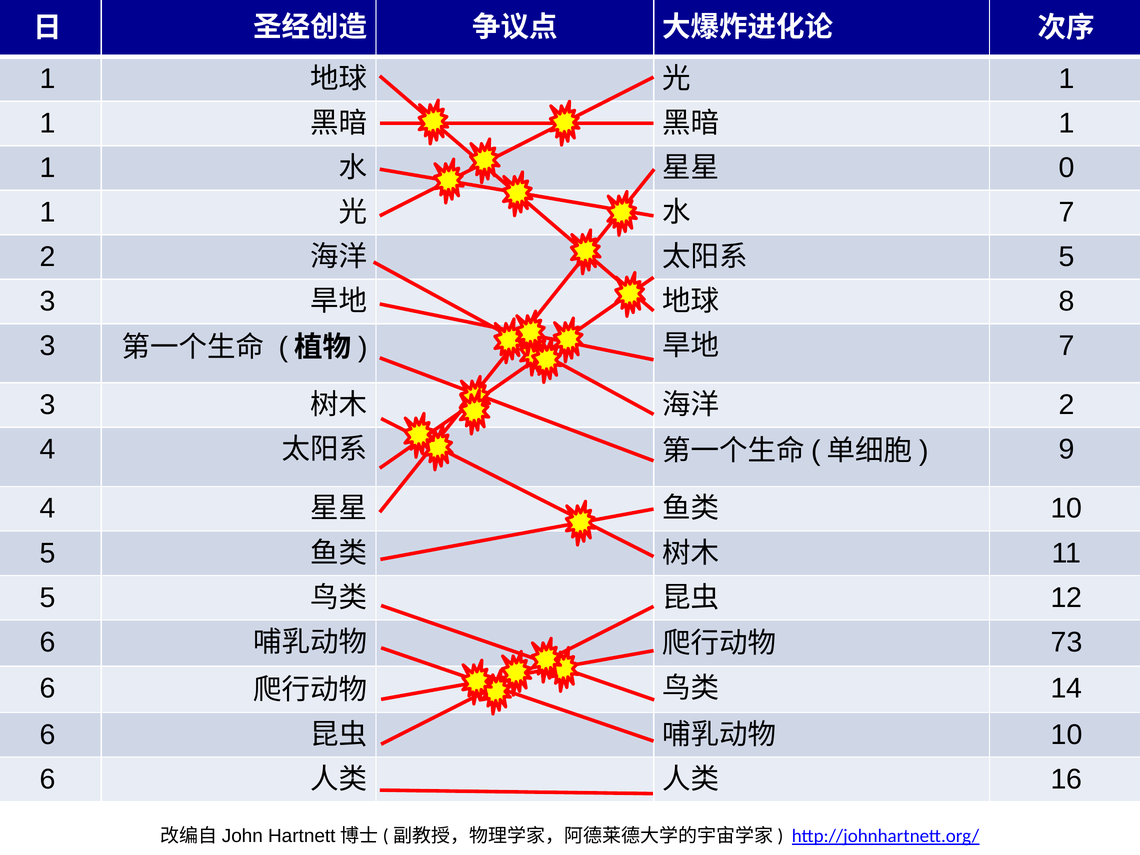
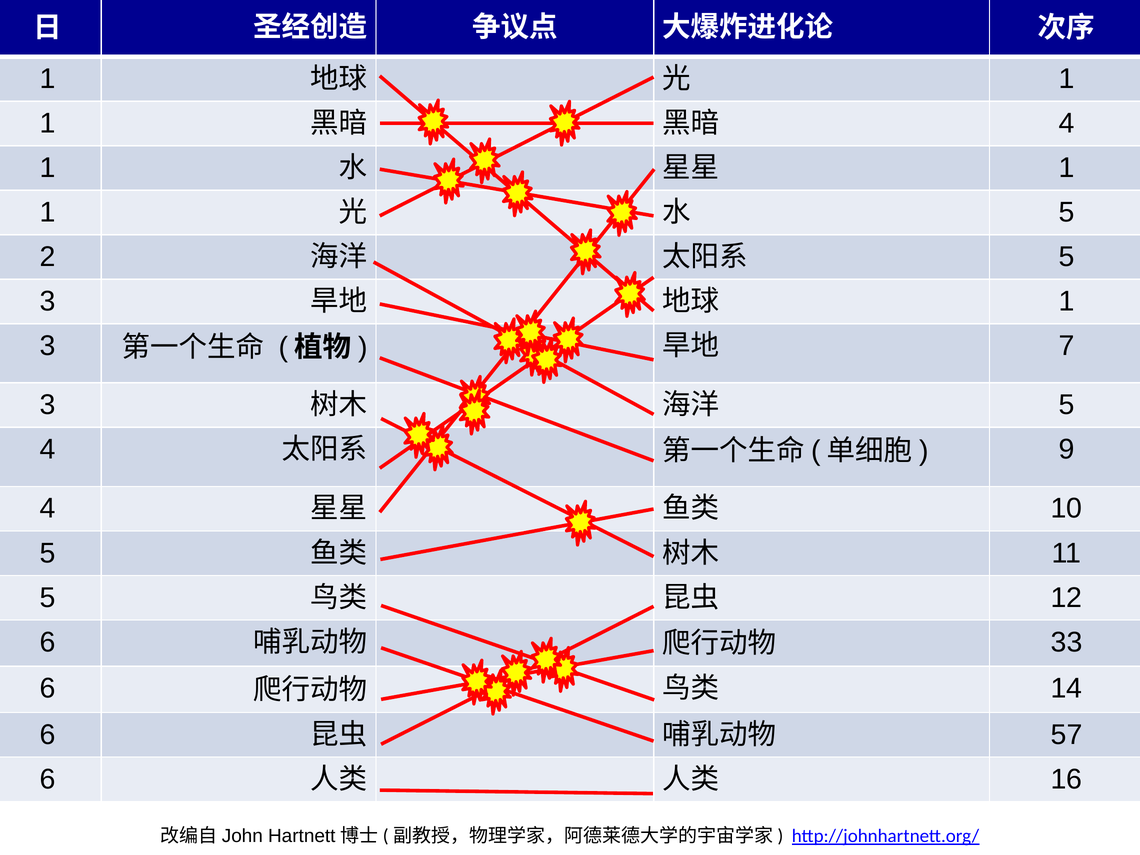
1 at (1067, 123): 1 -> 4
0 at (1067, 168): 0 -> 1
7 at (1067, 212): 7 -> 5
8 at (1067, 301): 8 -> 1
2 at (1067, 405): 2 -> 5
73: 73 -> 33
10 at (1067, 735): 10 -> 57
